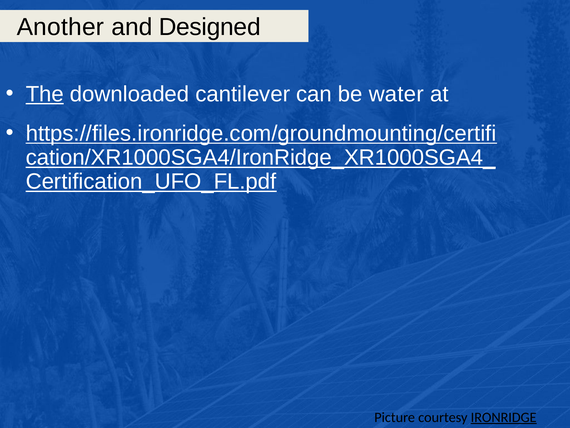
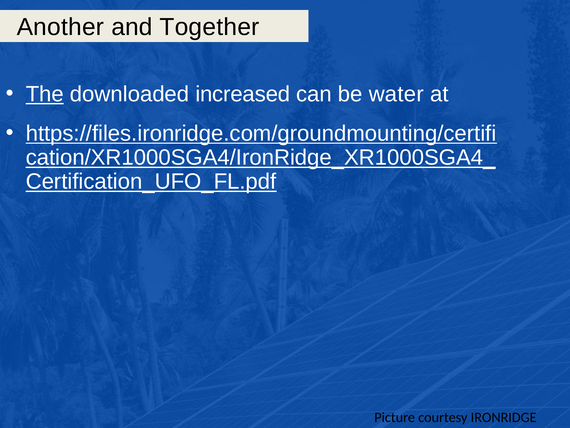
Designed: Designed -> Together
cantilever: cantilever -> increased
IRONRIDGE underline: present -> none
